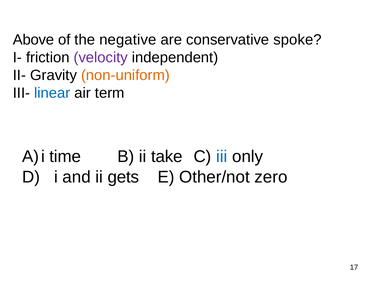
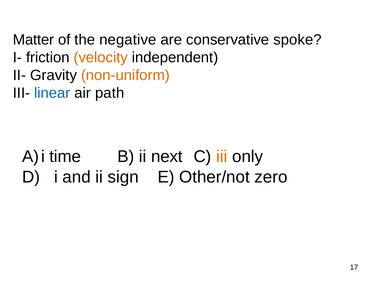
Above: Above -> Matter
velocity colour: purple -> orange
term: term -> path
take: take -> next
iii colour: blue -> orange
gets: gets -> sign
